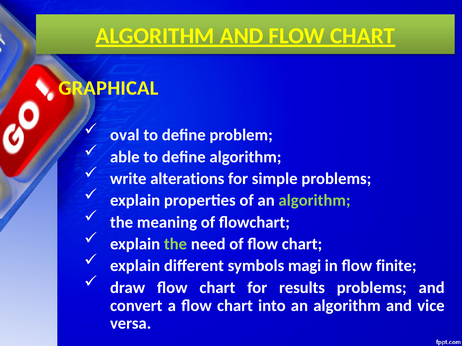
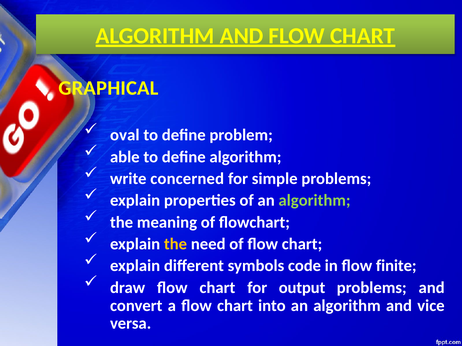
alterations: alterations -> concerned
the at (175, 244) colour: light green -> yellow
magi: magi -> code
results: results -> output
